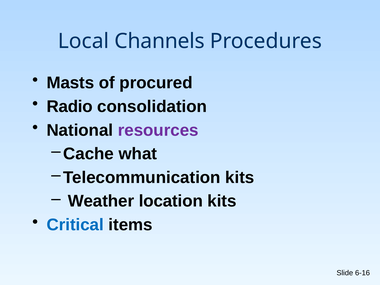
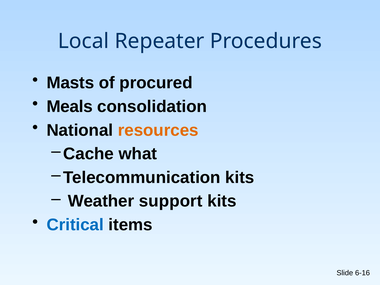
Channels: Channels -> Repeater
Radio: Radio -> Meals
resources colour: purple -> orange
location: location -> support
